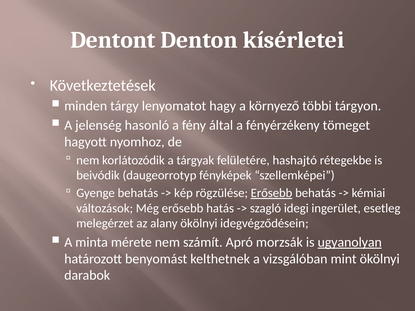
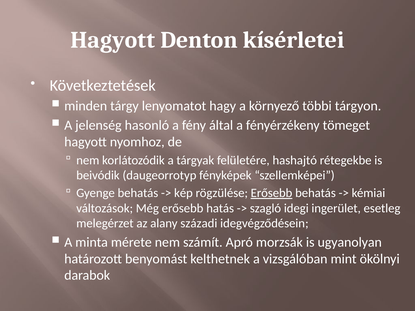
Dentont at (113, 40): Dentont -> Hagyott
alany ökölnyi: ökölnyi -> századi
ugyanolyan underline: present -> none
